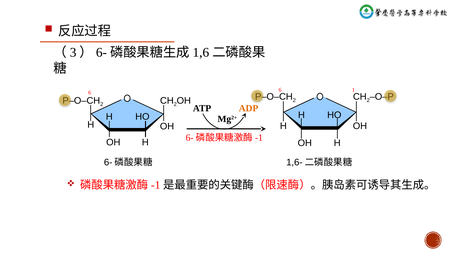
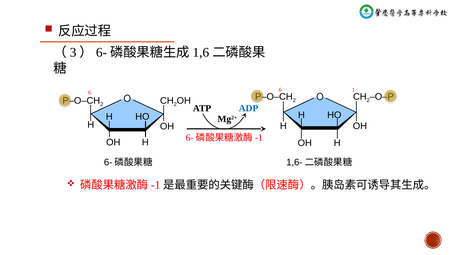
ADP colour: orange -> blue
